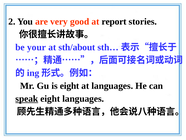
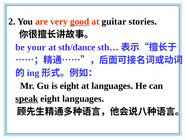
good underline: none -> present
report: report -> guitar
sth/about: sth/about -> sth/dance
